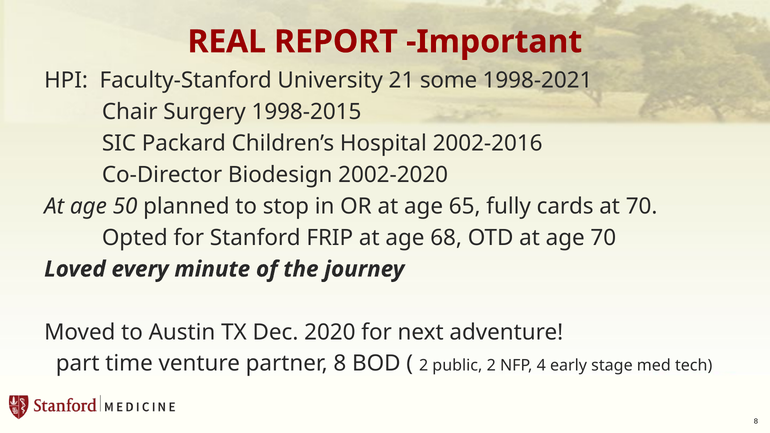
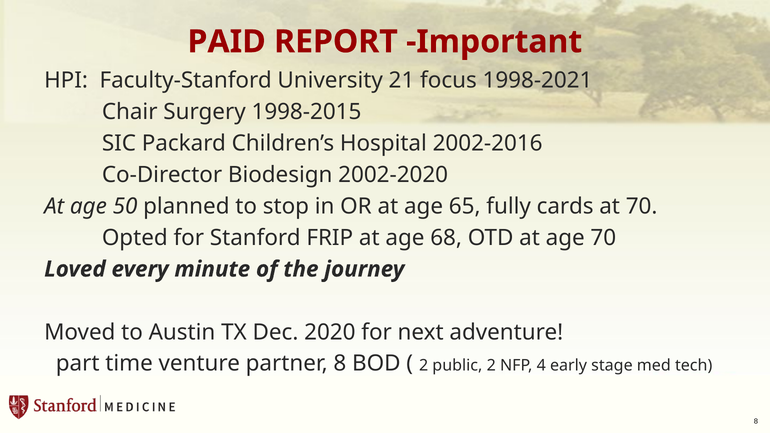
REAL: REAL -> PAID
some: some -> focus
